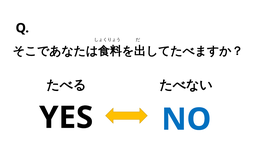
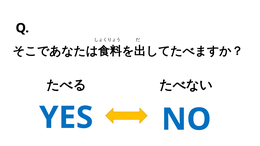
YES colour: black -> blue
